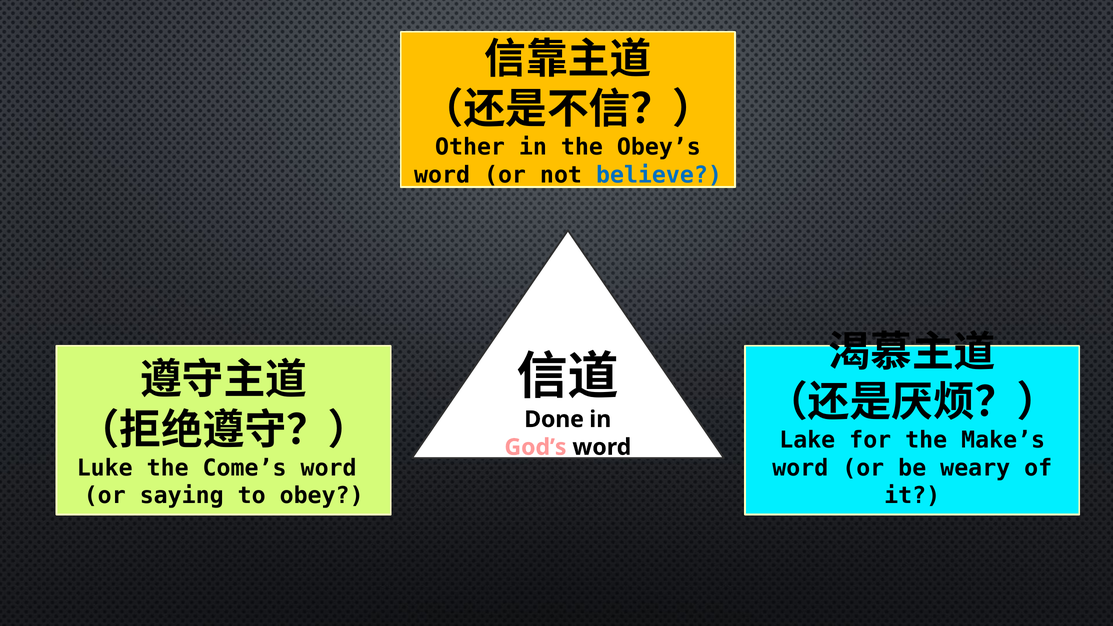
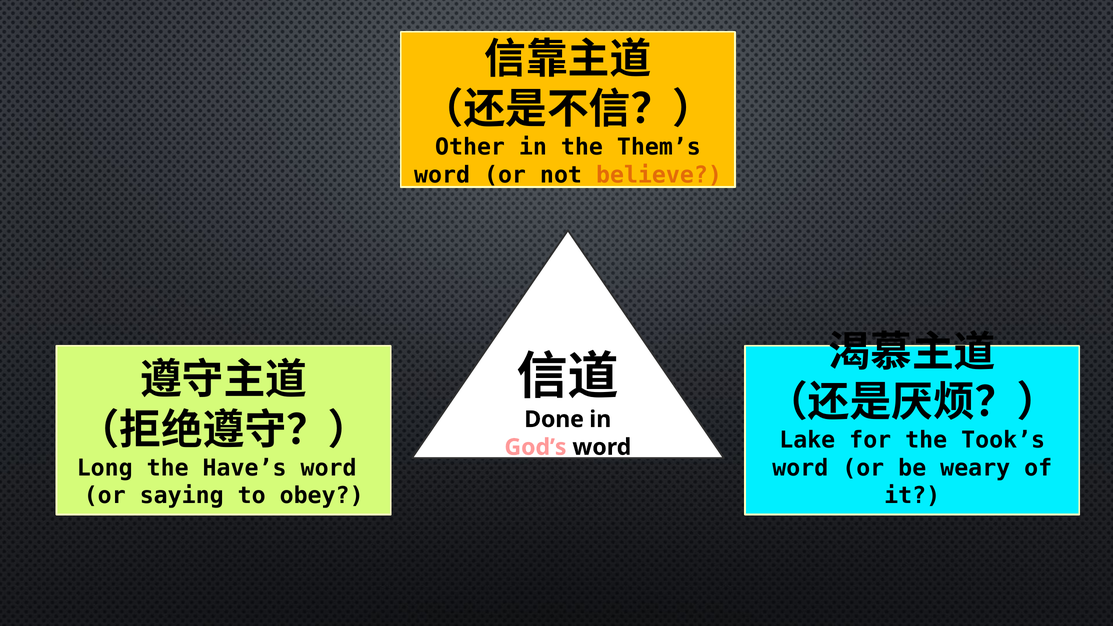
Obey’s: Obey’s -> Them’s
believe colour: blue -> orange
Make’s: Make’s -> Took’s
Luke: Luke -> Long
Come’s: Come’s -> Have’s
